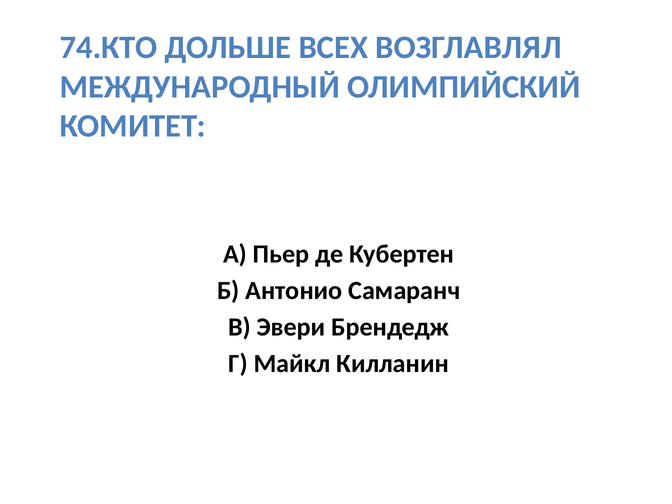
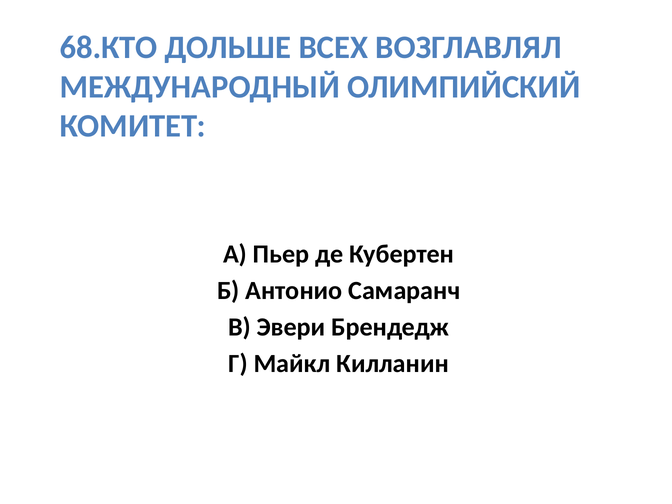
74.КТО: 74.КТО -> 68.КТО
